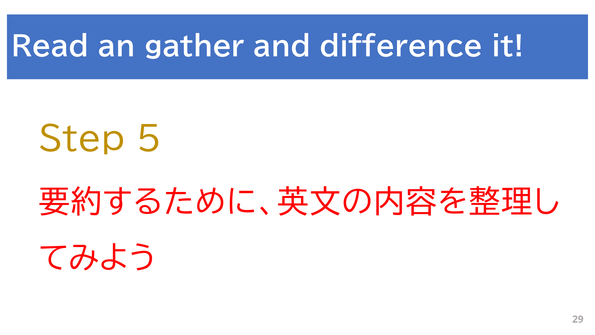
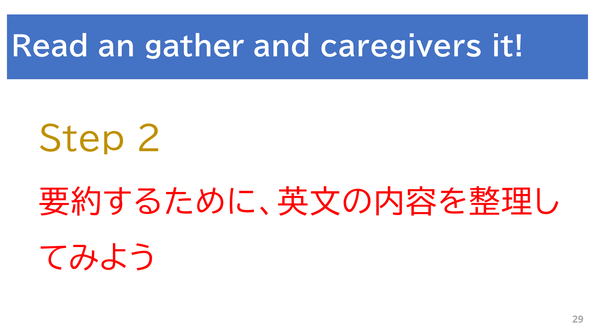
difference: difference -> caregivers
5: 5 -> 2
